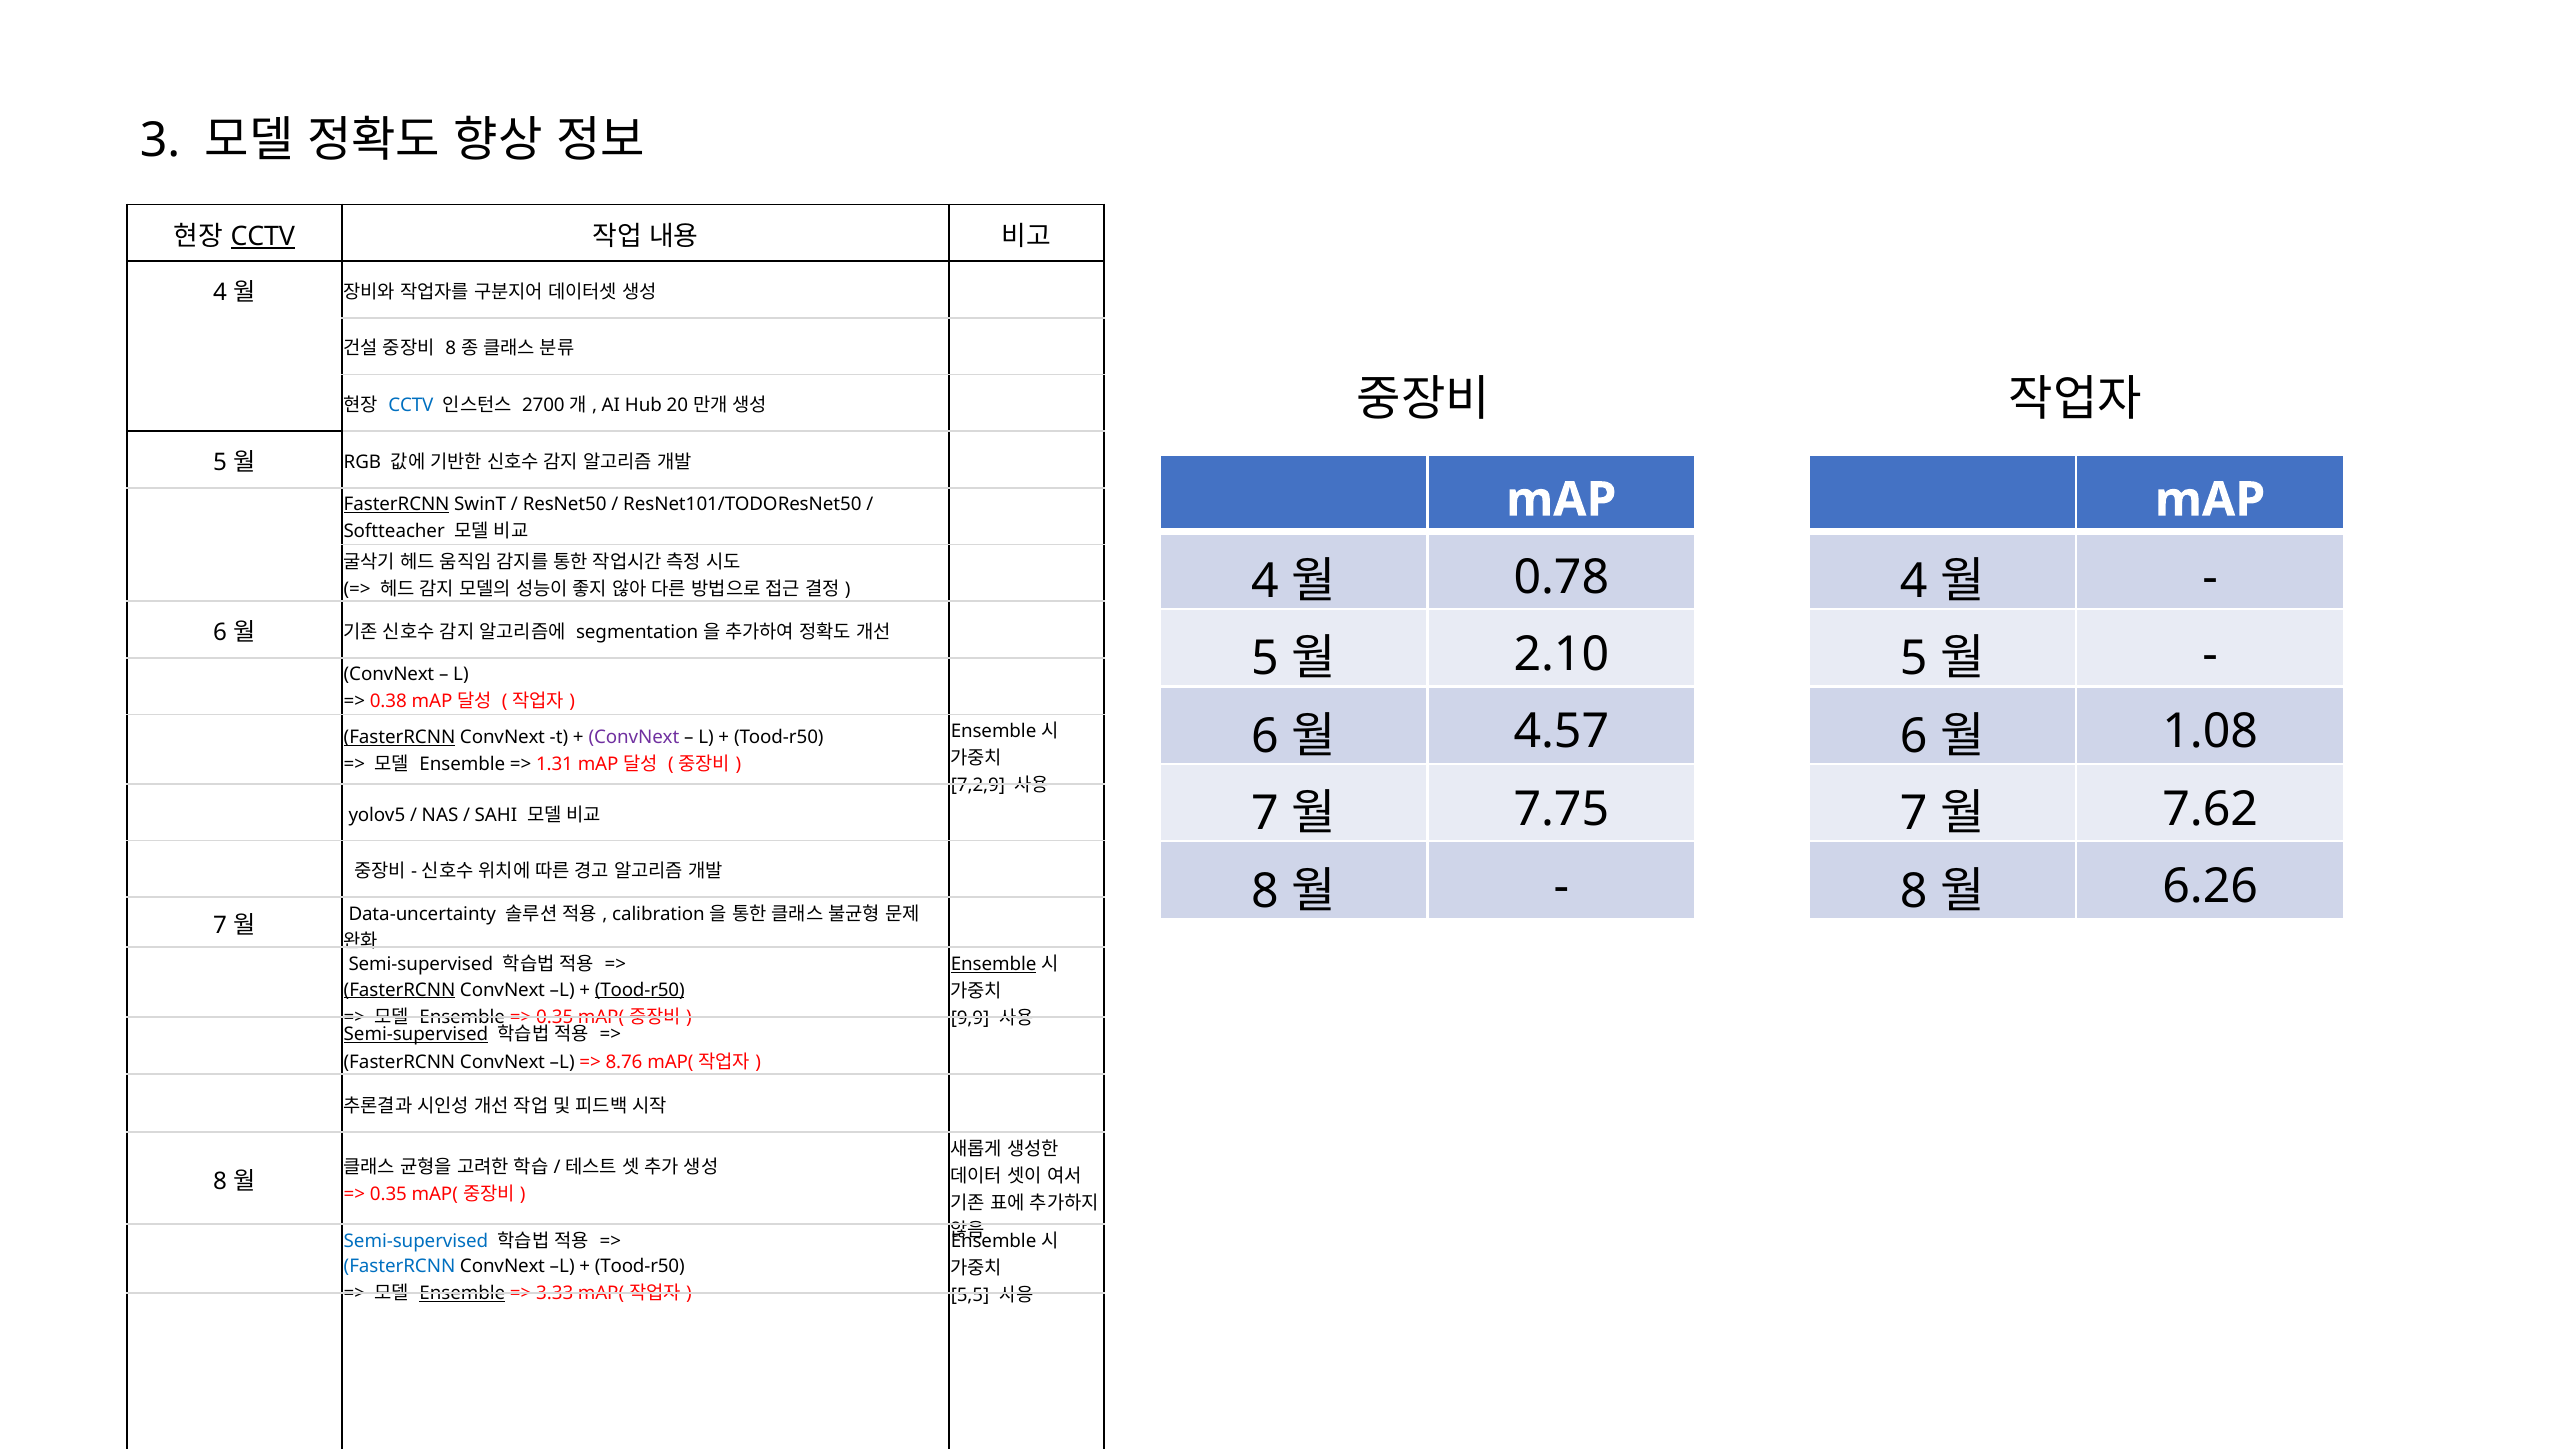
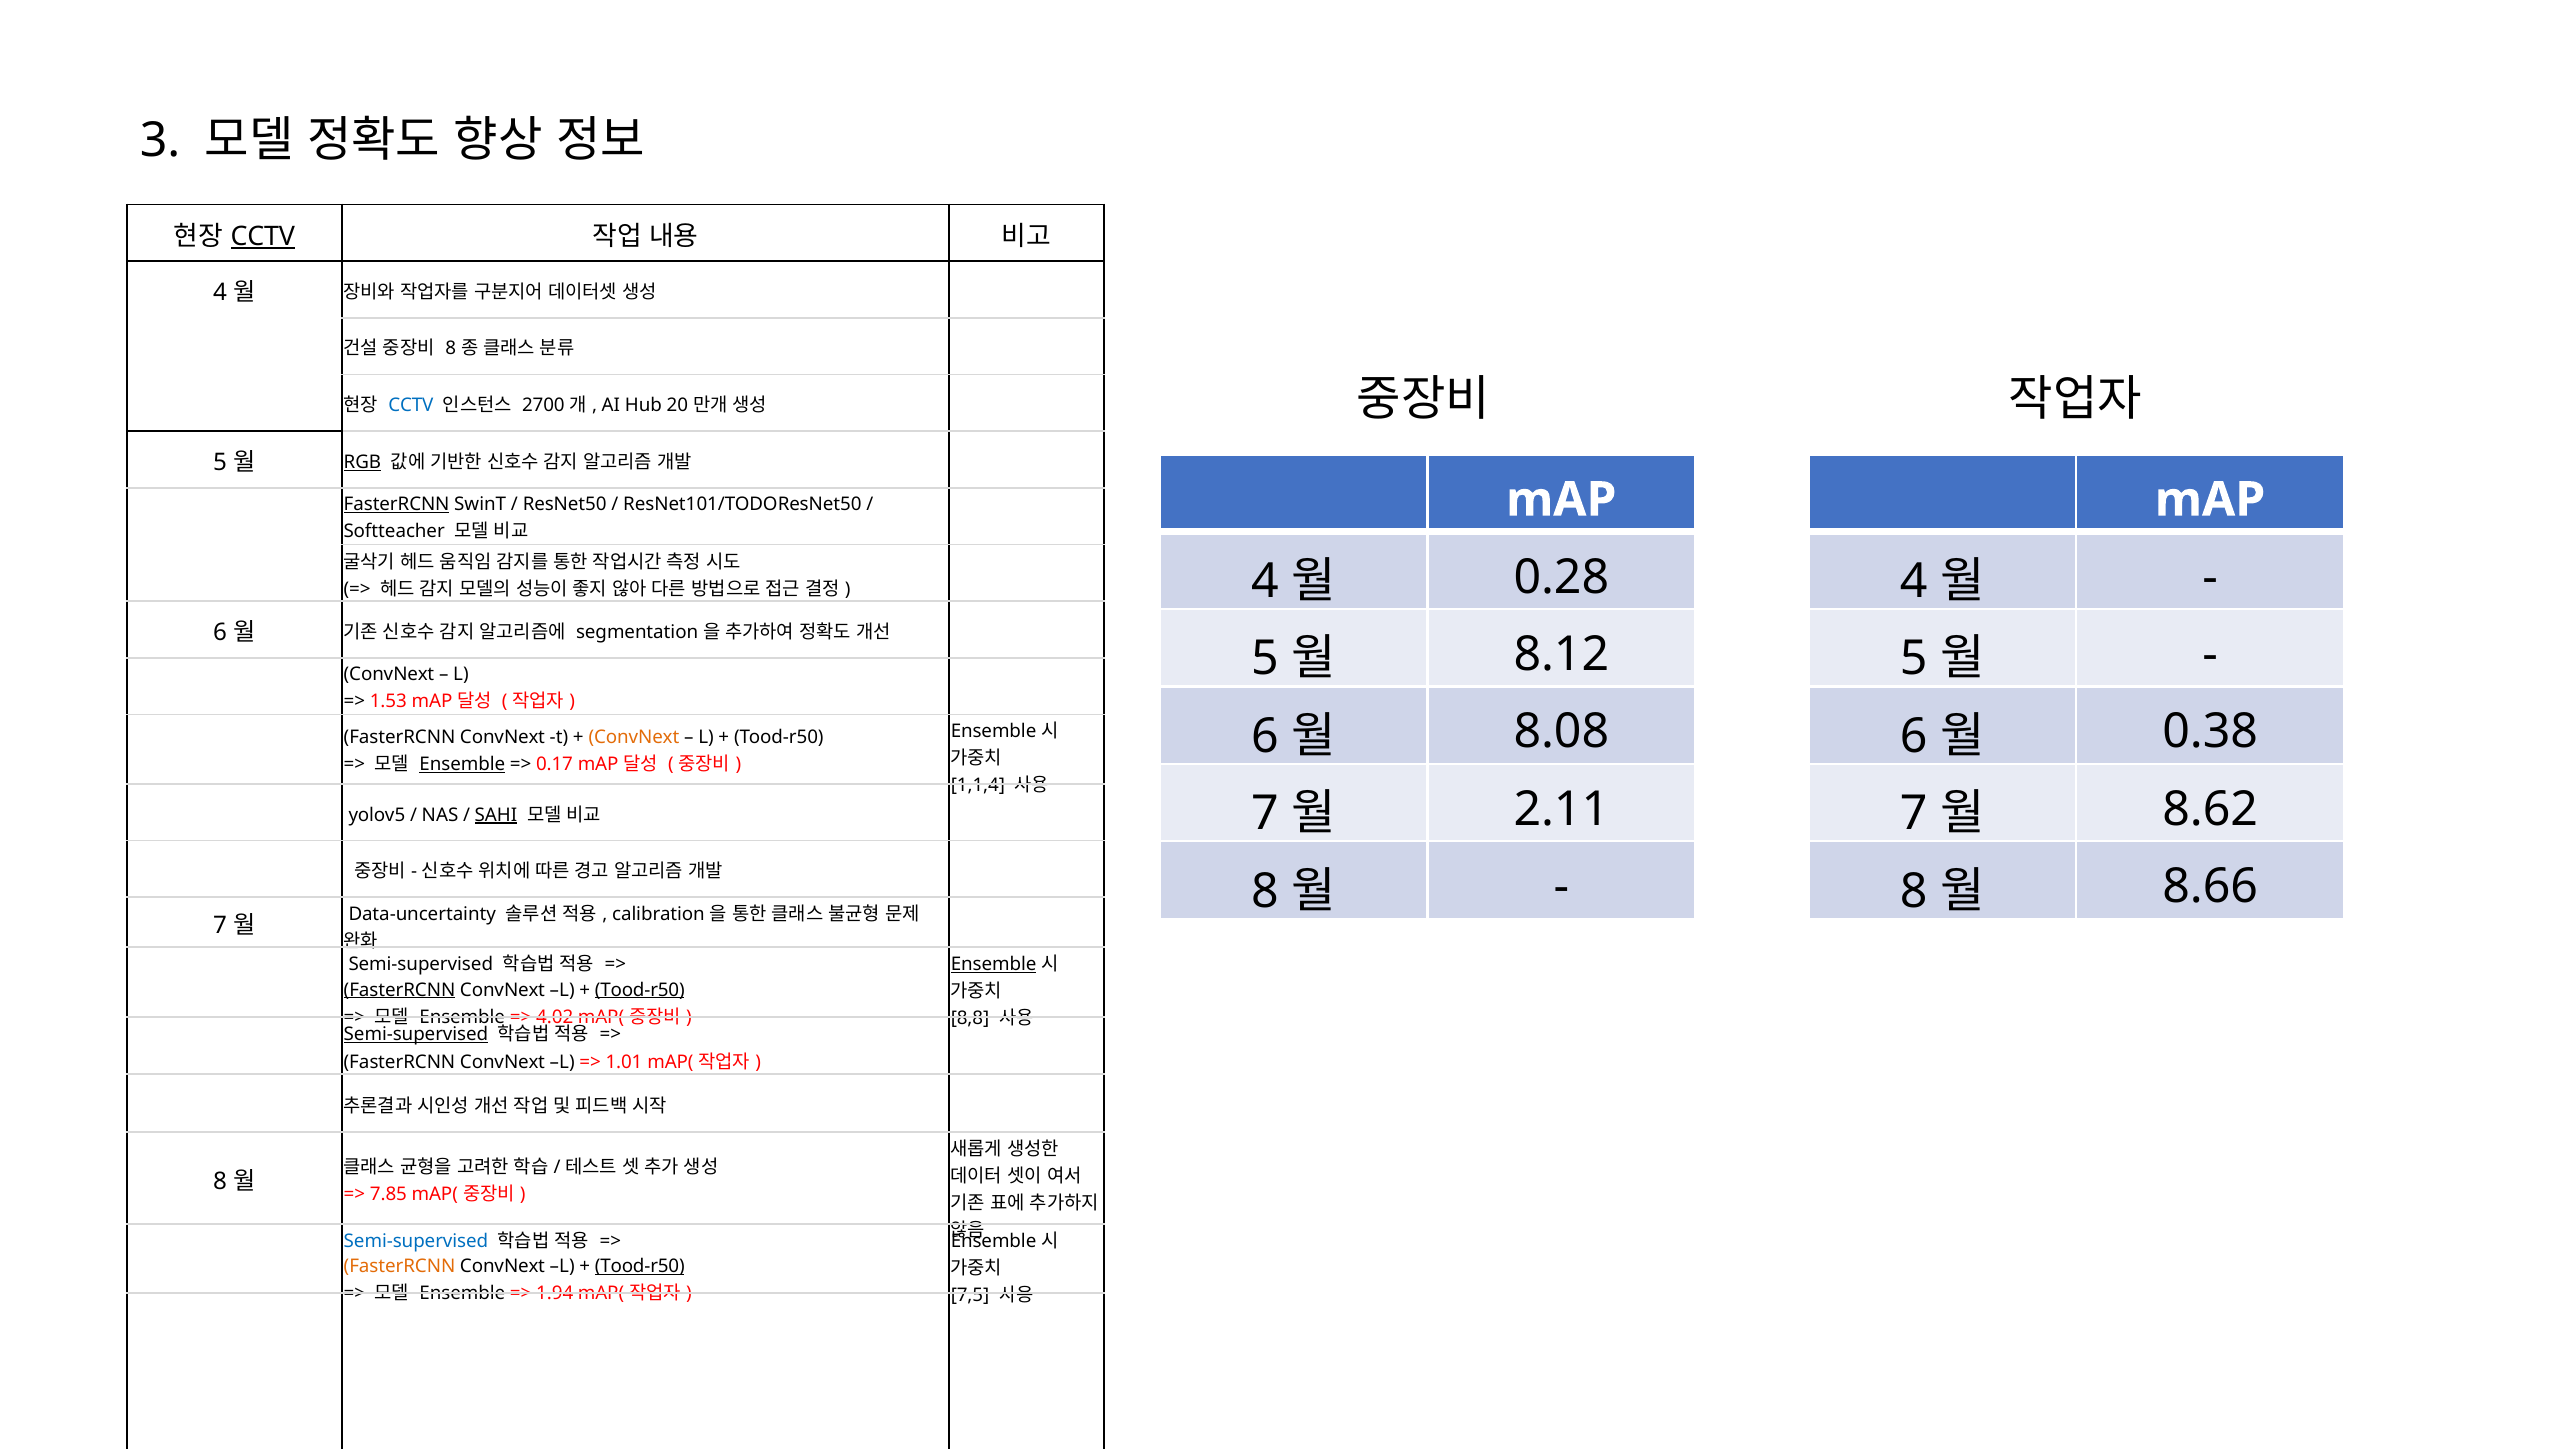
RGB underline: none -> present
0.78: 0.78 -> 0.28
2.10: 2.10 -> 8.12
0.38: 0.38 -> 1.53
4.57: 4.57 -> 8.08
1.08: 1.08 -> 0.38
FasterRCNN at (400, 737) underline: present -> none
ConvNext at (634, 737) colour: purple -> orange
Ensemble at (462, 765) underline: none -> present
1.31: 1.31 -> 0.17
7,2,9: 7,2,9 -> 1,1,4
7.75: 7.75 -> 2.11
7.62: 7.62 -> 8.62
SAHI underline: none -> present
6.26: 6.26 -> 8.66
0.35 at (555, 1017): 0.35 -> 4.02
9,9: 9,9 -> 8,8
8.76: 8.76 -> 1.01
0.35 at (388, 1194): 0.35 -> 7.85
FasterRCNN at (400, 1266) colour: blue -> orange
Tood-r50 at (640, 1266) underline: none -> present
Ensemble at (462, 1293) underline: present -> none
3.33: 3.33 -> 1.94
5,5: 5,5 -> 7,5
